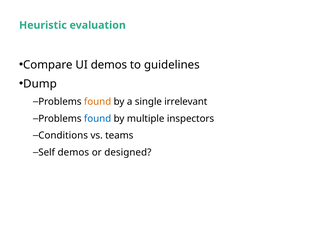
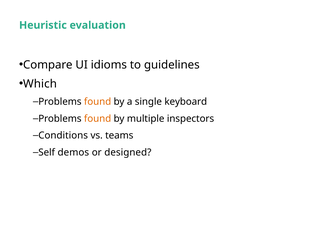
UI demos: demos -> idioms
Dump: Dump -> Which
irrelevant: irrelevant -> keyboard
found at (98, 119) colour: blue -> orange
